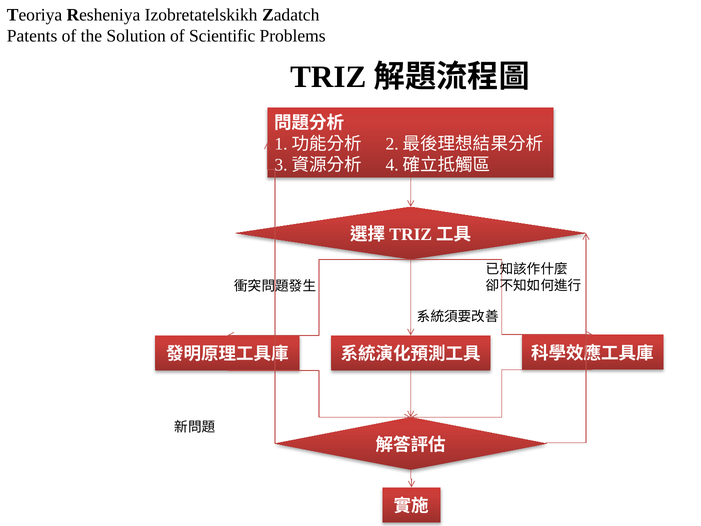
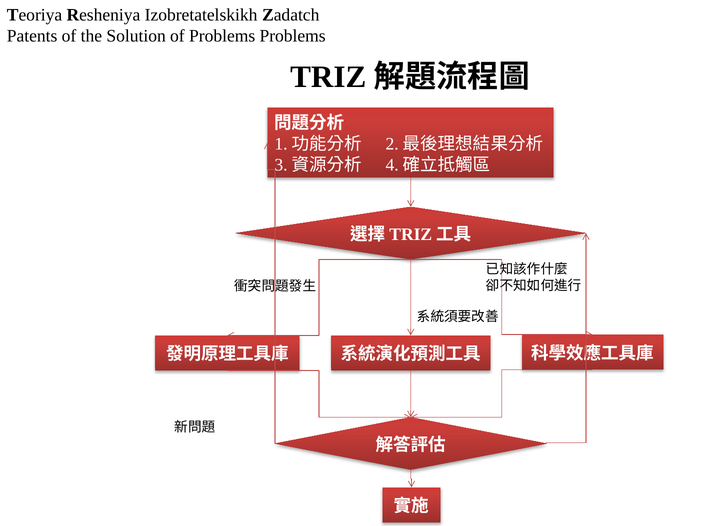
of Scientific: Scientific -> Problems
